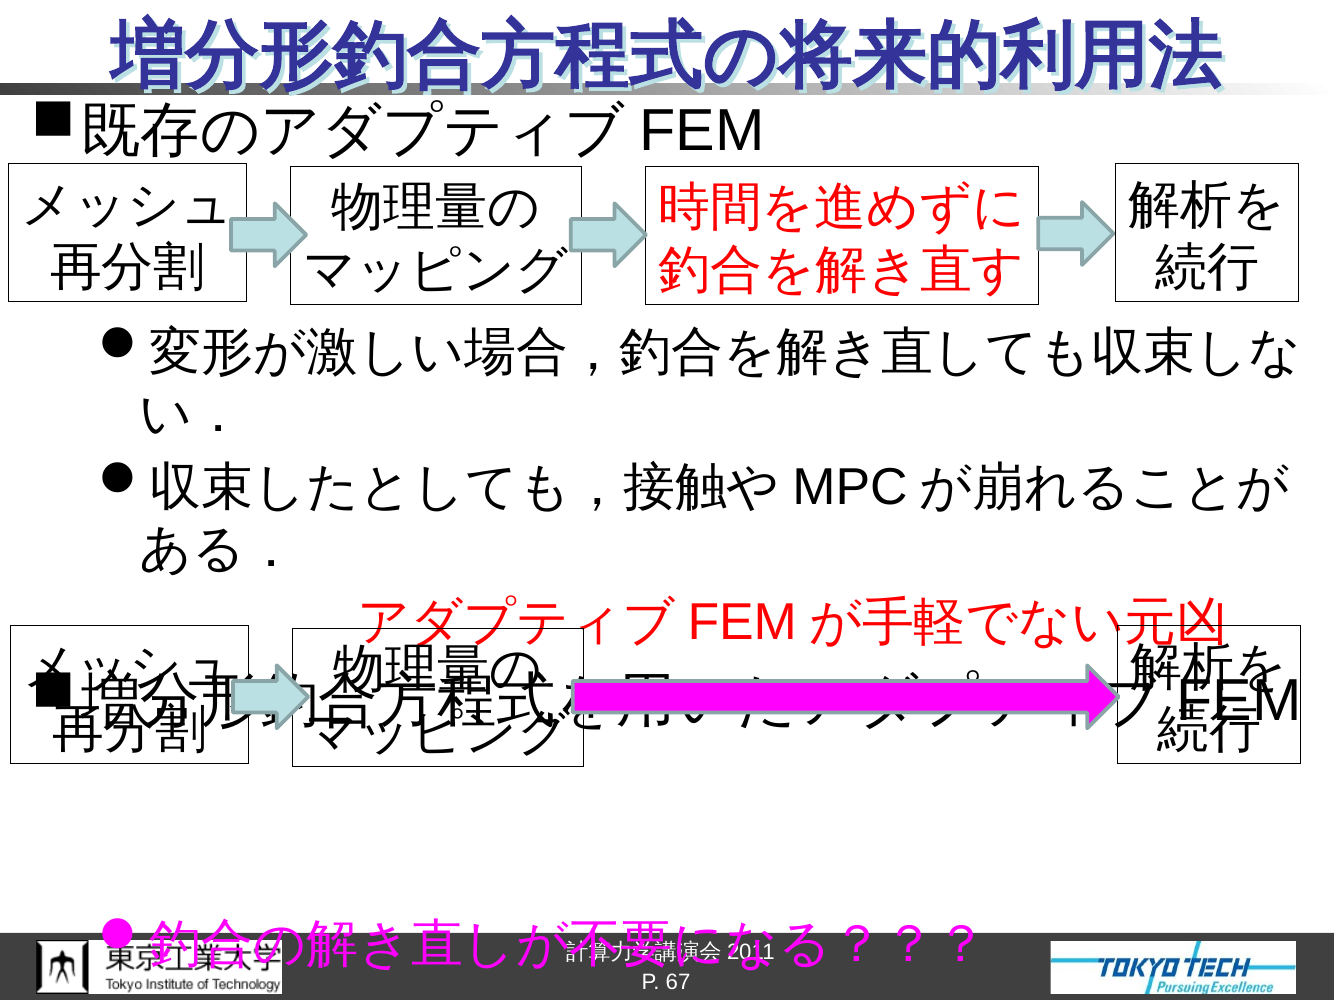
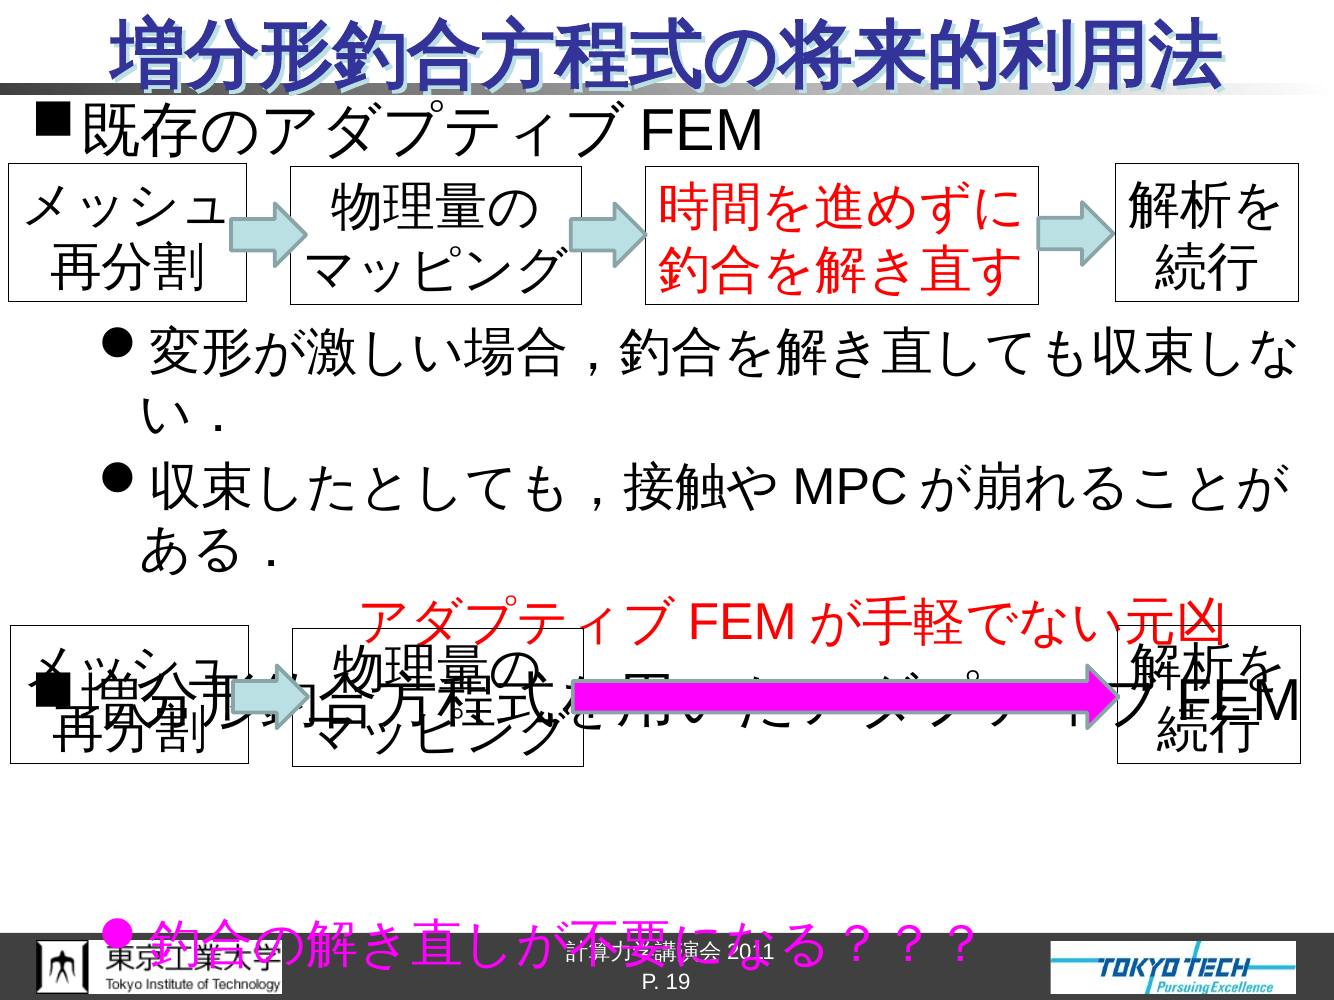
67: 67 -> 19
